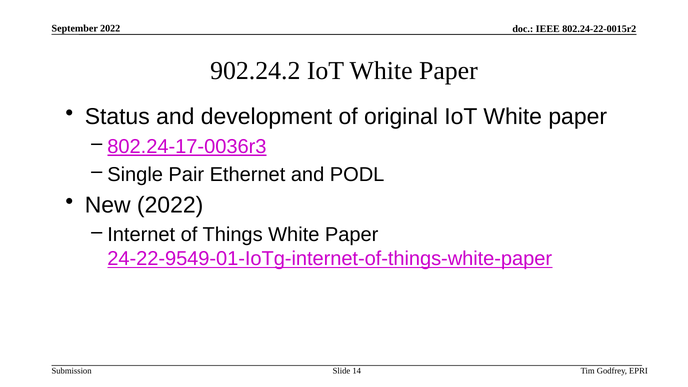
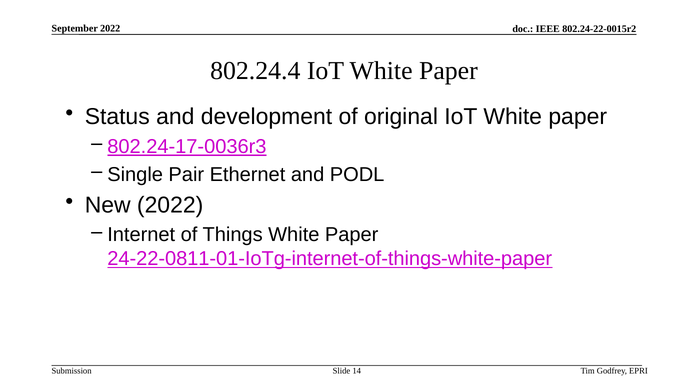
902.24.2: 902.24.2 -> 802.24.4
24-22-9549-01-IoTg-internet-of-things-white-paper: 24-22-9549-01-IoTg-internet-of-things-white-paper -> 24-22-0811-01-IoTg-internet-of-things-white-paper
